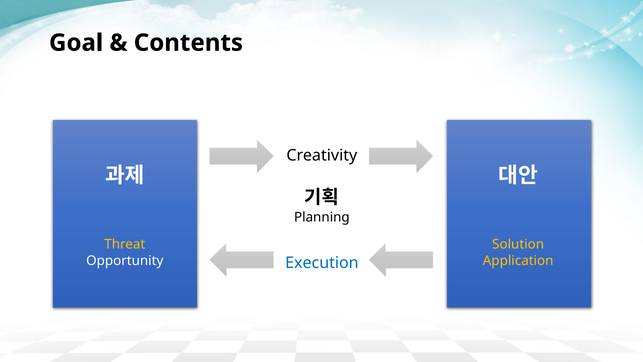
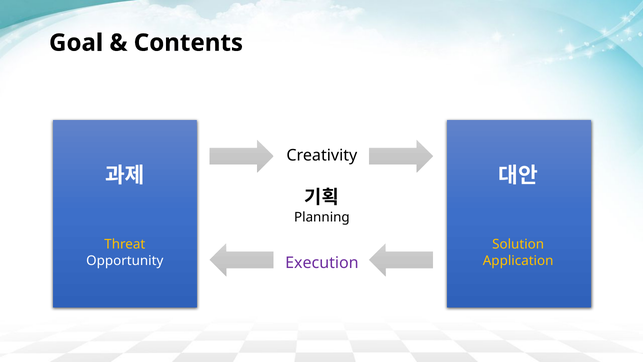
Execution colour: blue -> purple
